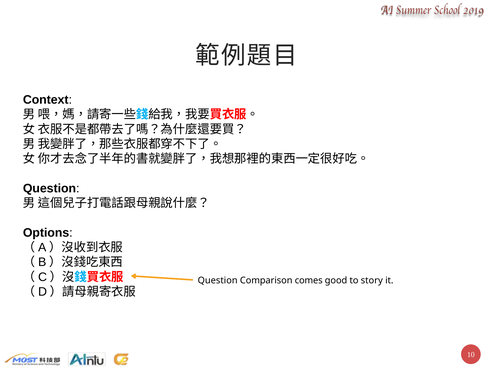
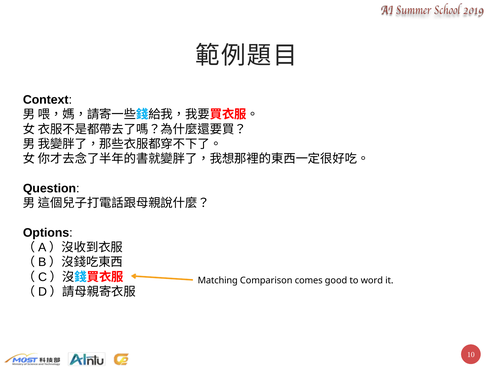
Question at (218, 280): Question -> Matching
story: story -> word
